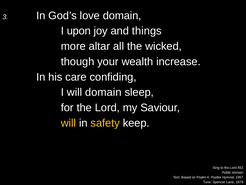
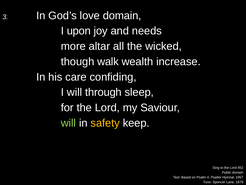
things: things -> needs
your: your -> walk
will domain: domain -> through
will at (68, 123) colour: yellow -> light green
